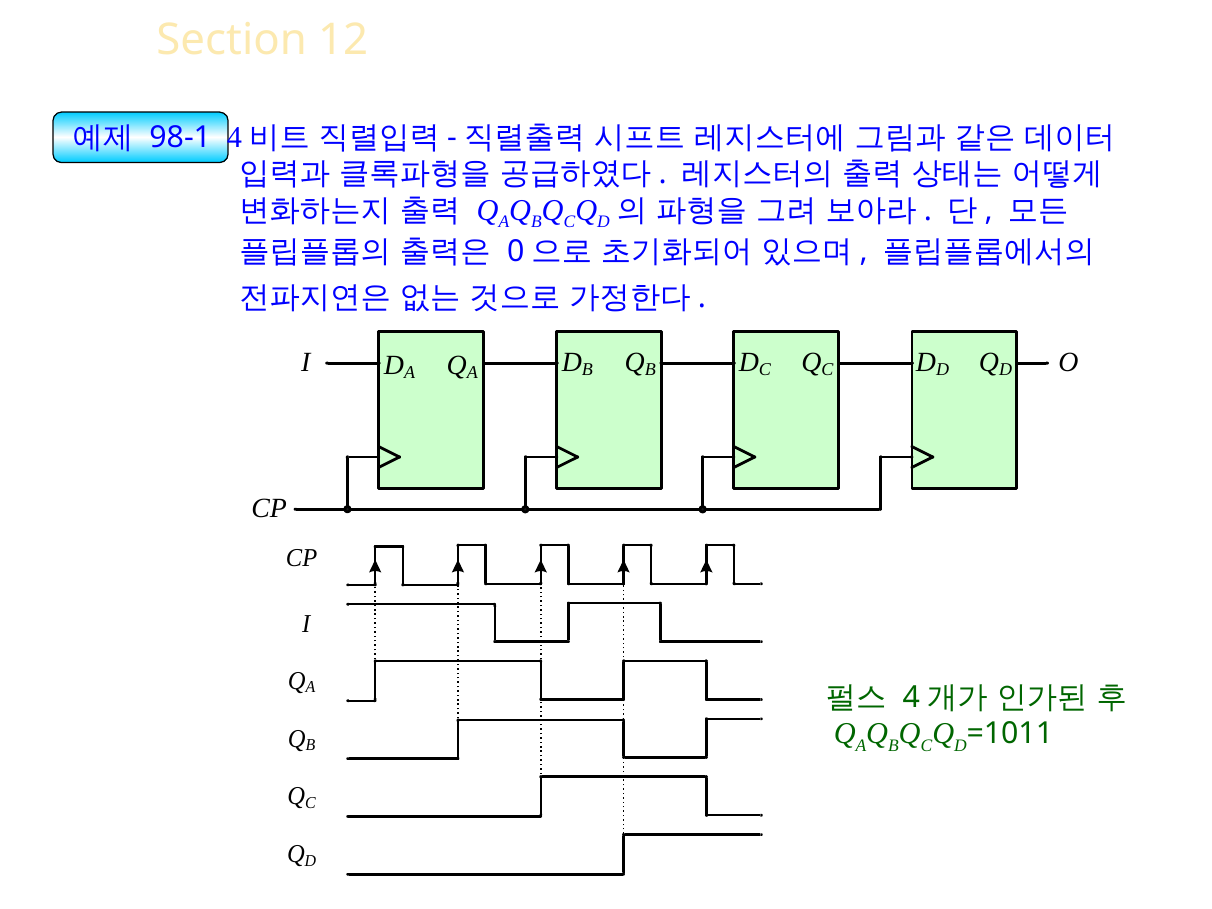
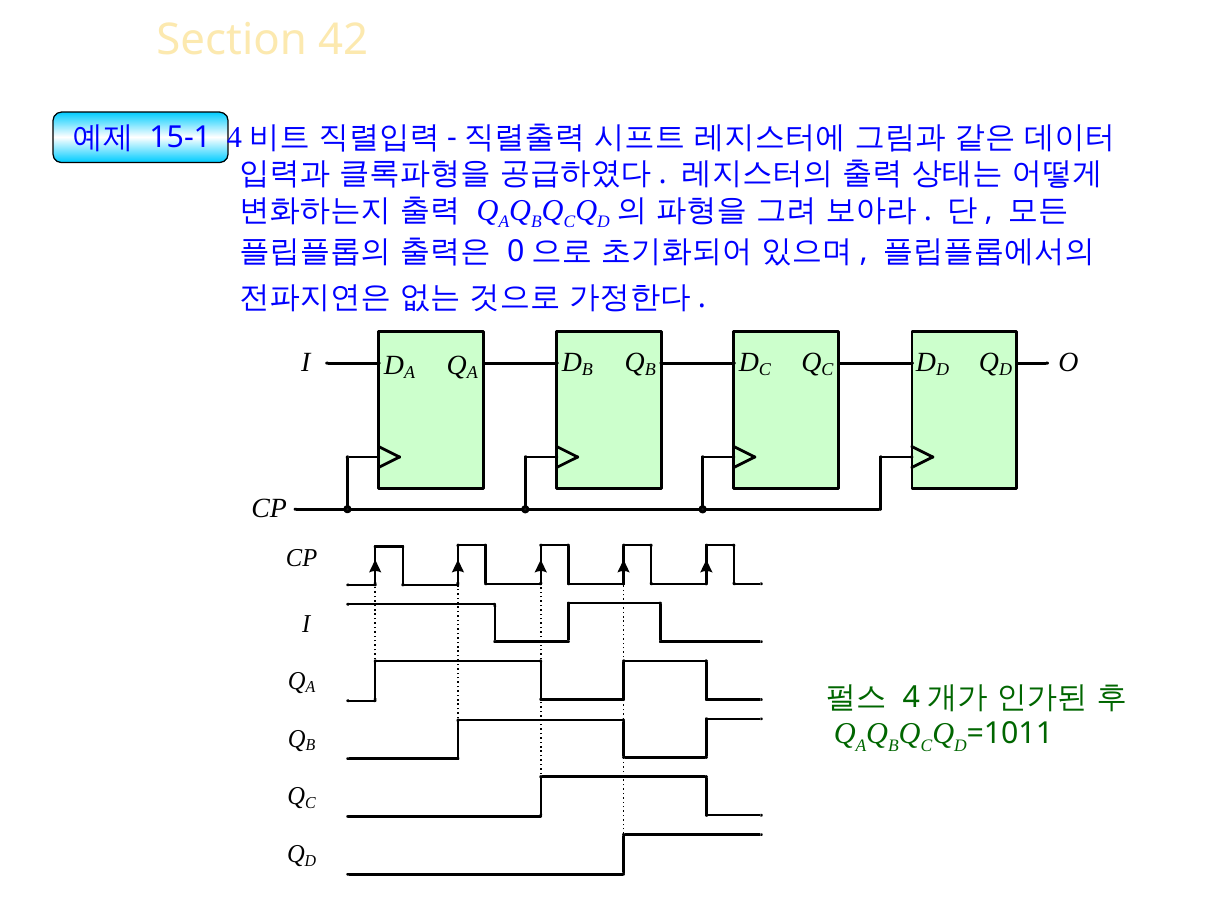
12: 12 -> 42
98-1: 98-1 -> 15-1
